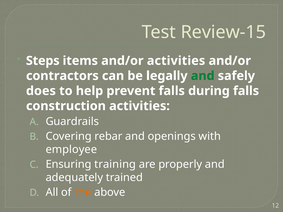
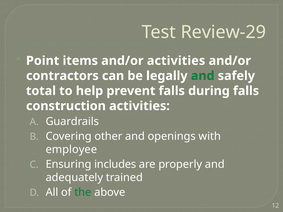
Review-15: Review-15 -> Review-29
Steps: Steps -> Point
does: does -> total
rebar: rebar -> other
training: training -> includes
the colour: orange -> green
